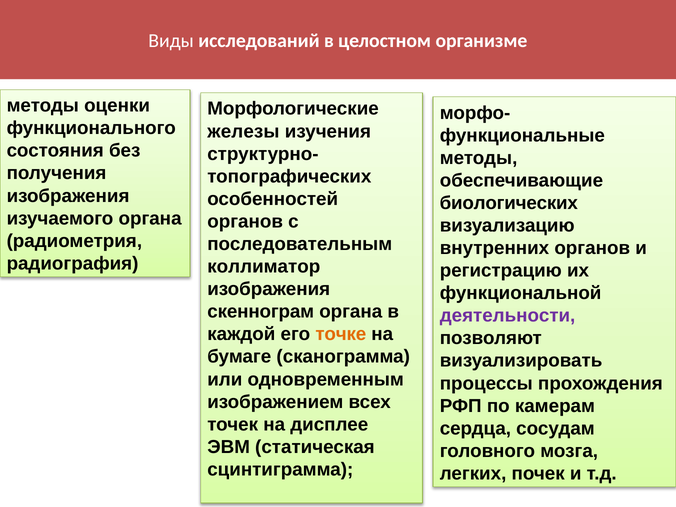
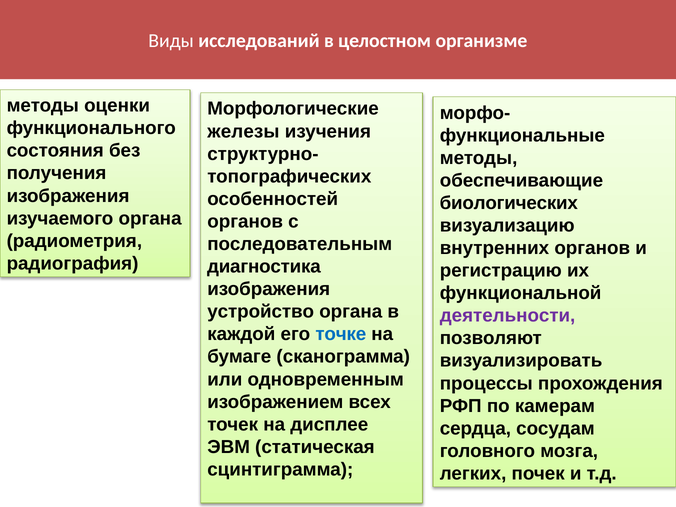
коллиматор: коллиматор -> диагностика
скеннограм: скеннограм -> устройство
точке colour: orange -> blue
